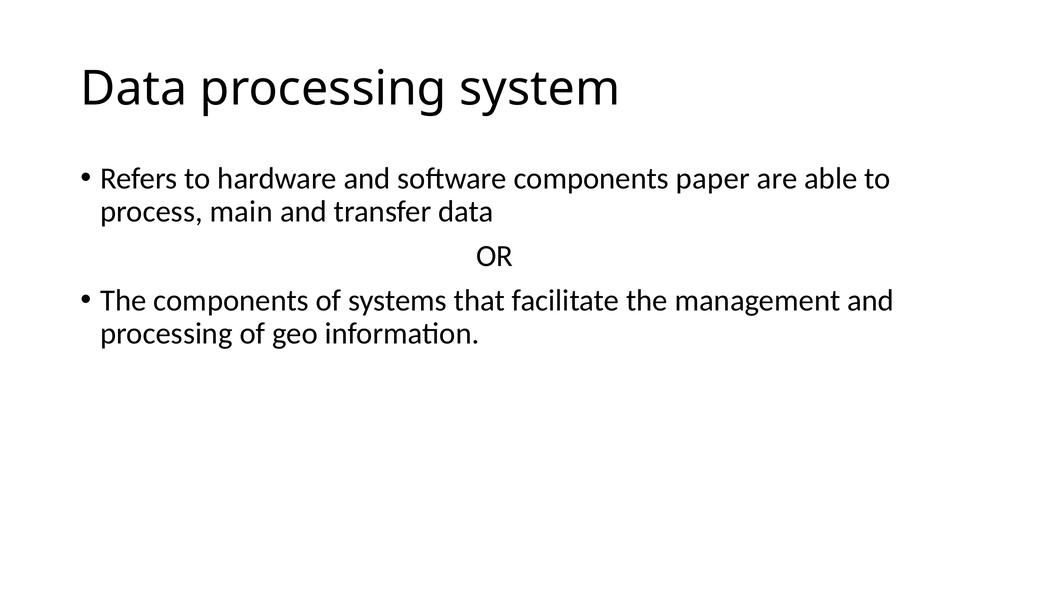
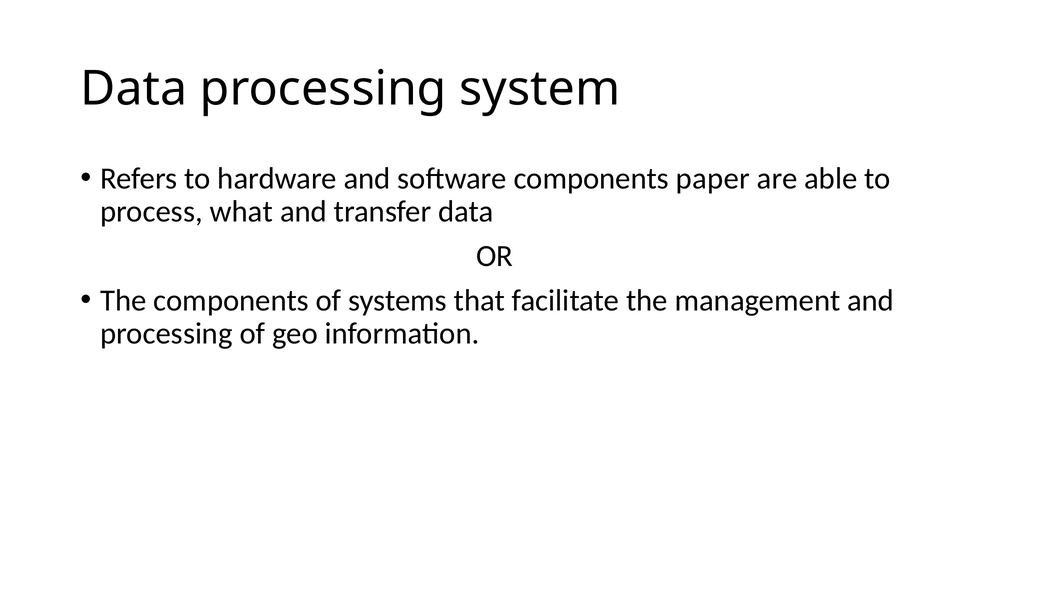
main: main -> what
